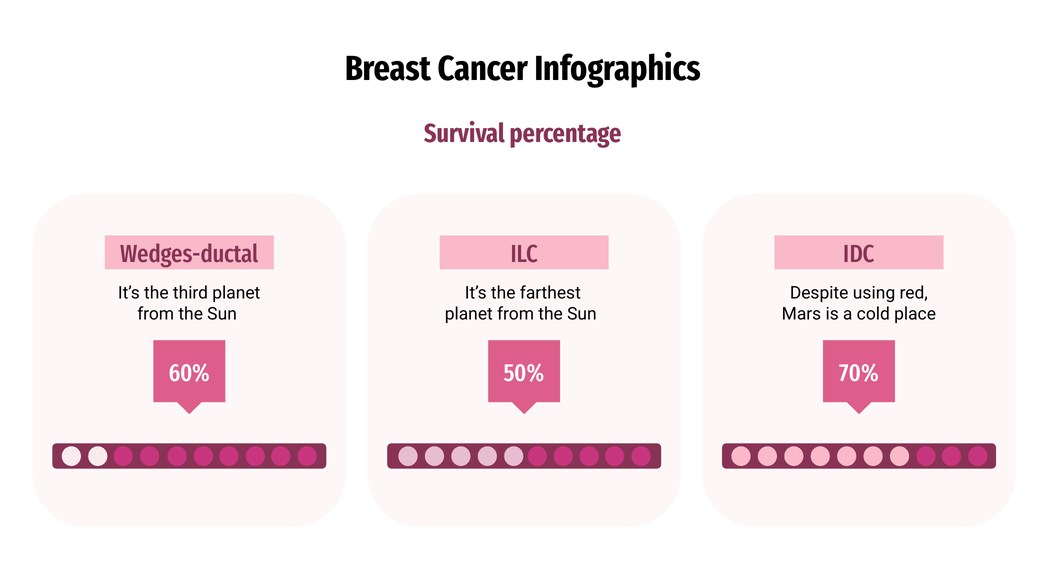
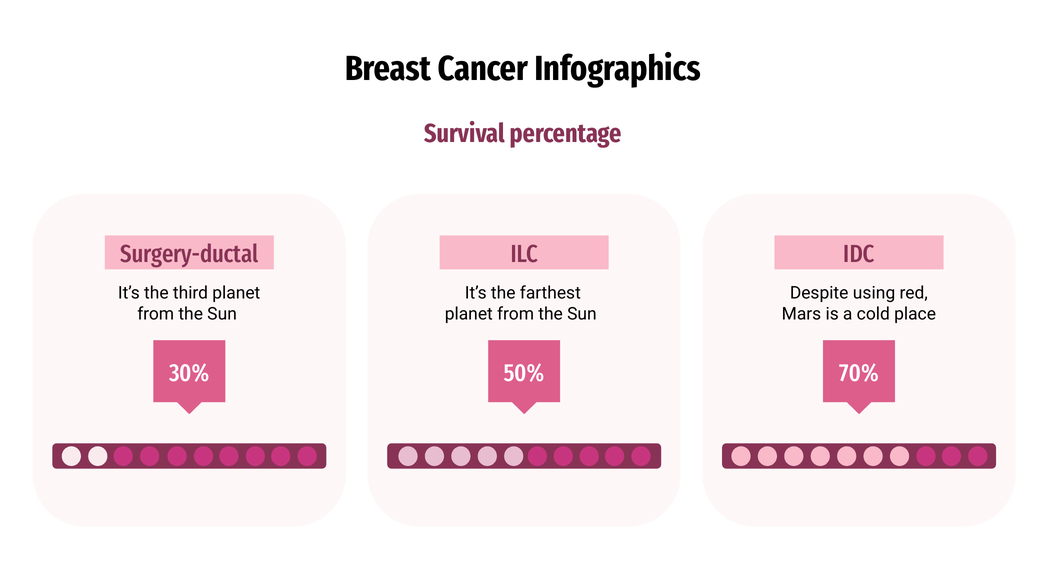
Wedges-ductal: Wedges-ductal -> Surgery-ductal
60%: 60% -> 30%
